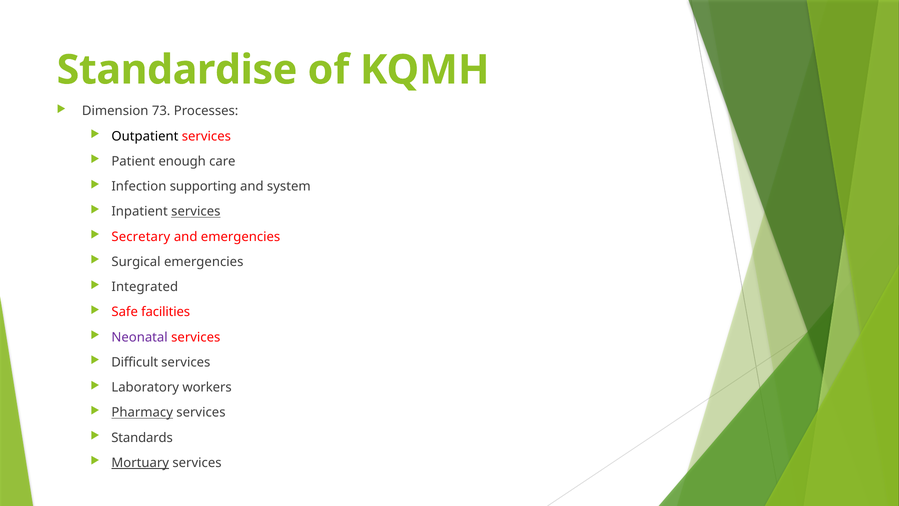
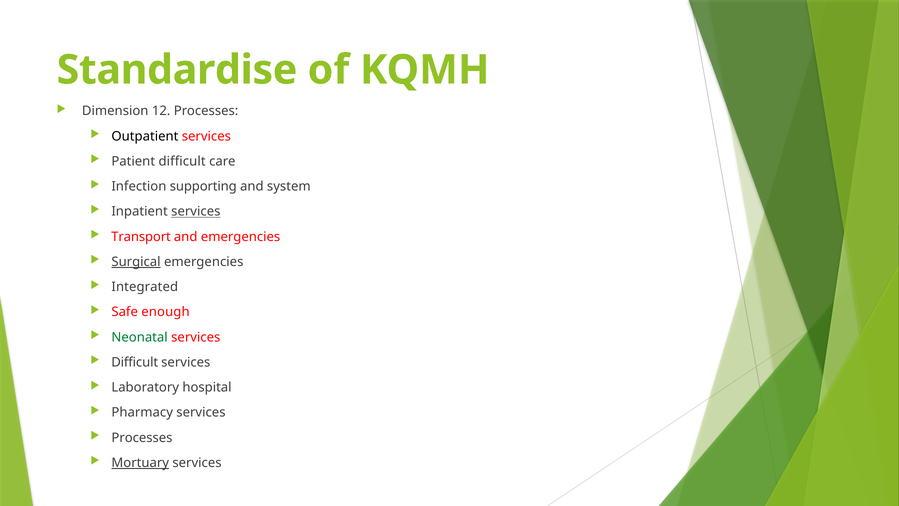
73: 73 -> 12
Patient enough: enough -> difficult
Secretary: Secretary -> Transport
Surgical underline: none -> present
facilities: facilities -> enough
Neonatal colour: purple -> green
workers: workers -> hospital
Pharmacy underline: present -> none
Standards at (142, 437): Standards -> Processes
